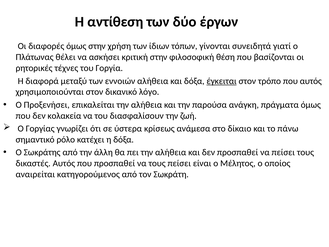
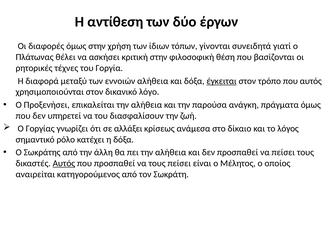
κολακεία: κολακεία -> υπηρετεί
ύστερα: ύστερα -> αλλάξει
πάνω: πάνω -> λόγος
Αυτός at (64, 163) underline: none -> present
